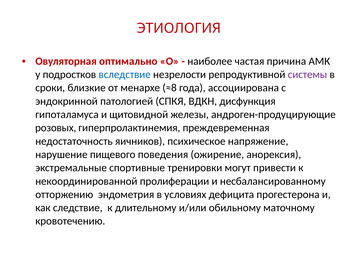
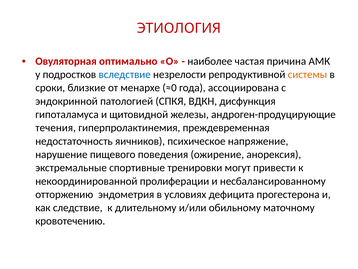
системы colour: purple -> orange
≈8: ≈8 -> ≈0
розовых: розовых -> течения
